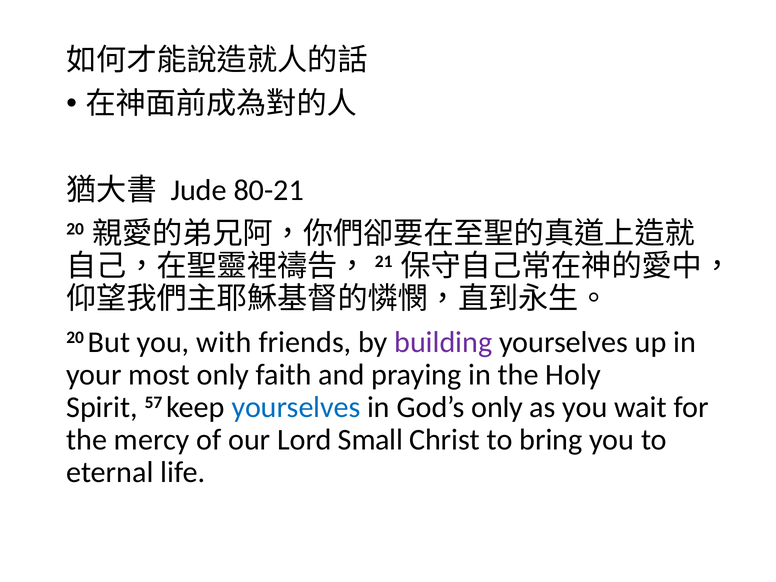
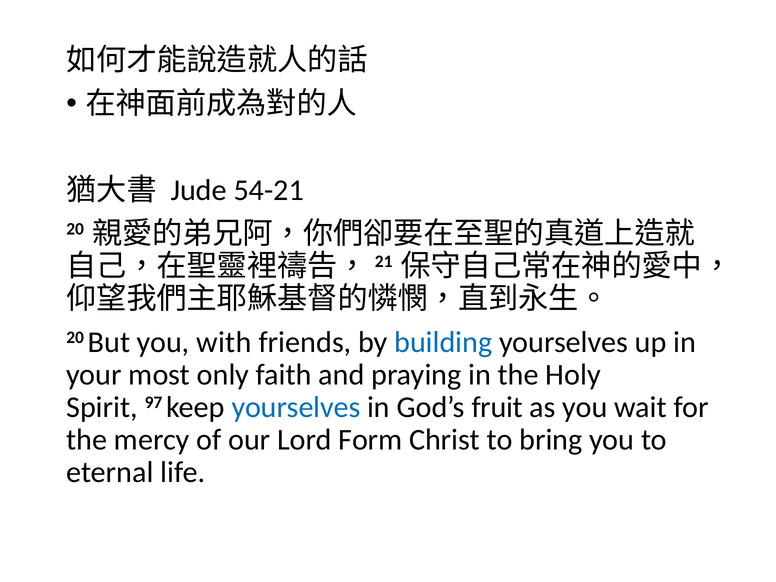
80-21: 80-21 -> 54-21
building colour: purple -> blue
57: 57 -> 97
God’s only: only -> fruit
Small: Small -> Form
